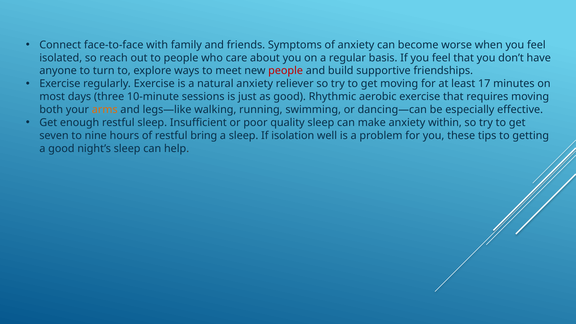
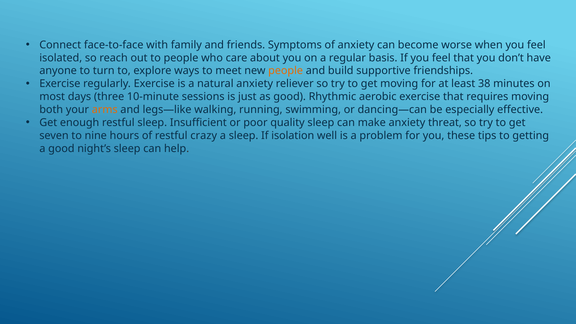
people at (286, 71) colour: red -> orange
17: 17 -> 38
within: within -> threat
bring: bring -> crazy
